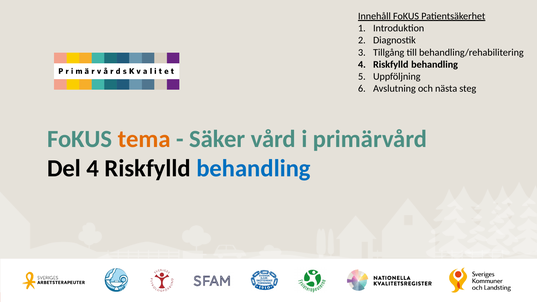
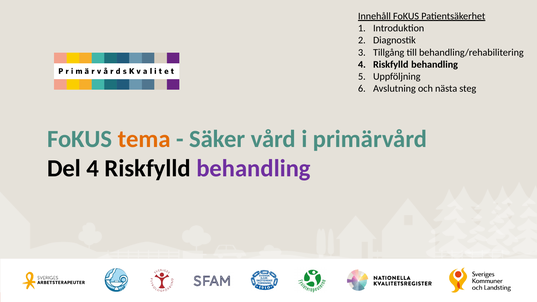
behandling at (254, 169) colour: blue -> purple
